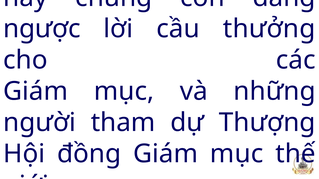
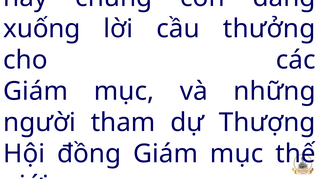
ngược: ngược -> xuống
